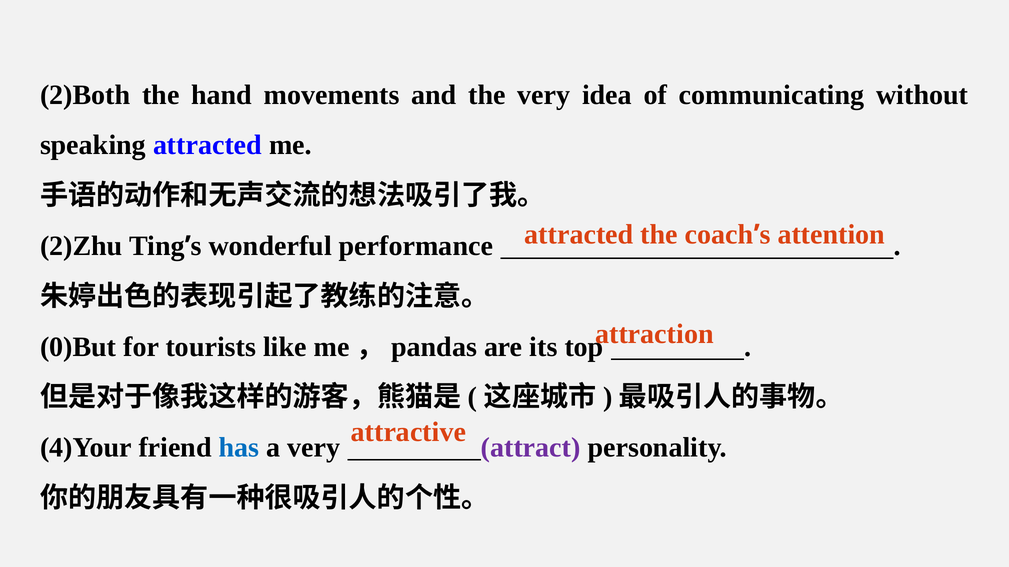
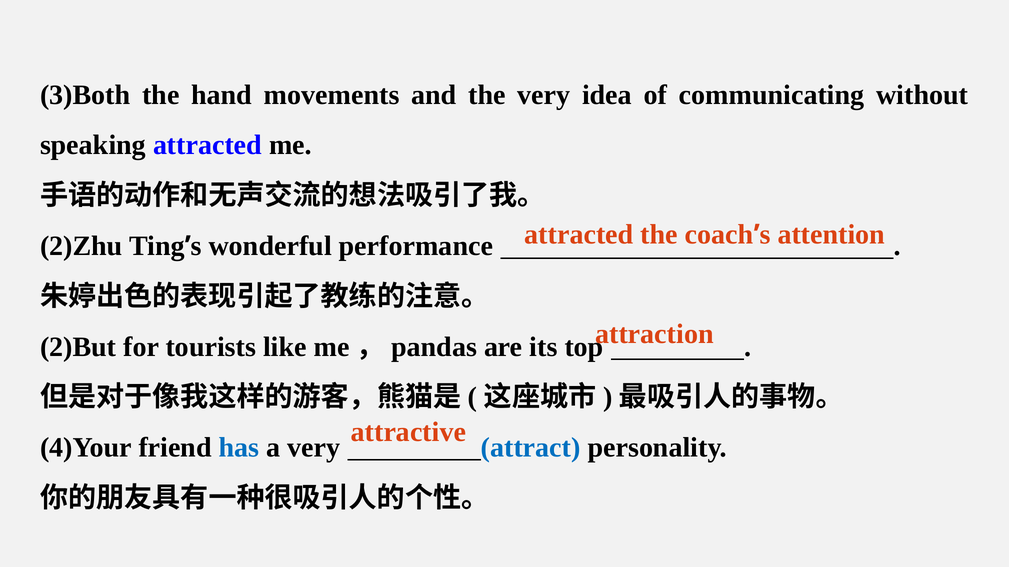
2)Both: 2)Both -> 3)Both
0)But: 0)But -> 2)But
attract colour: purple -> blue
